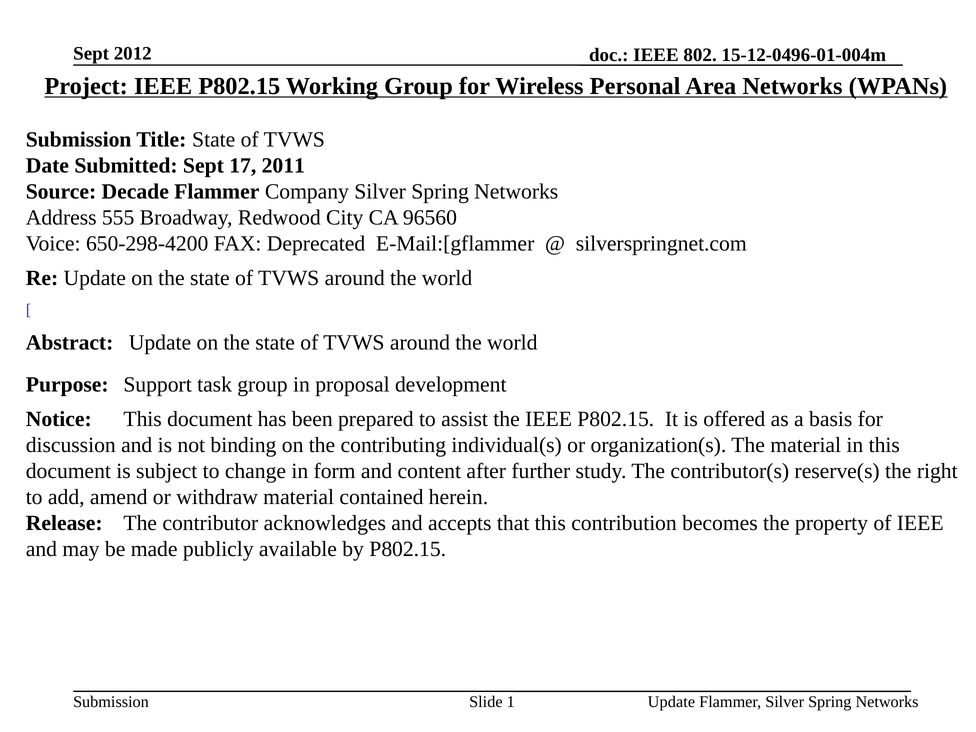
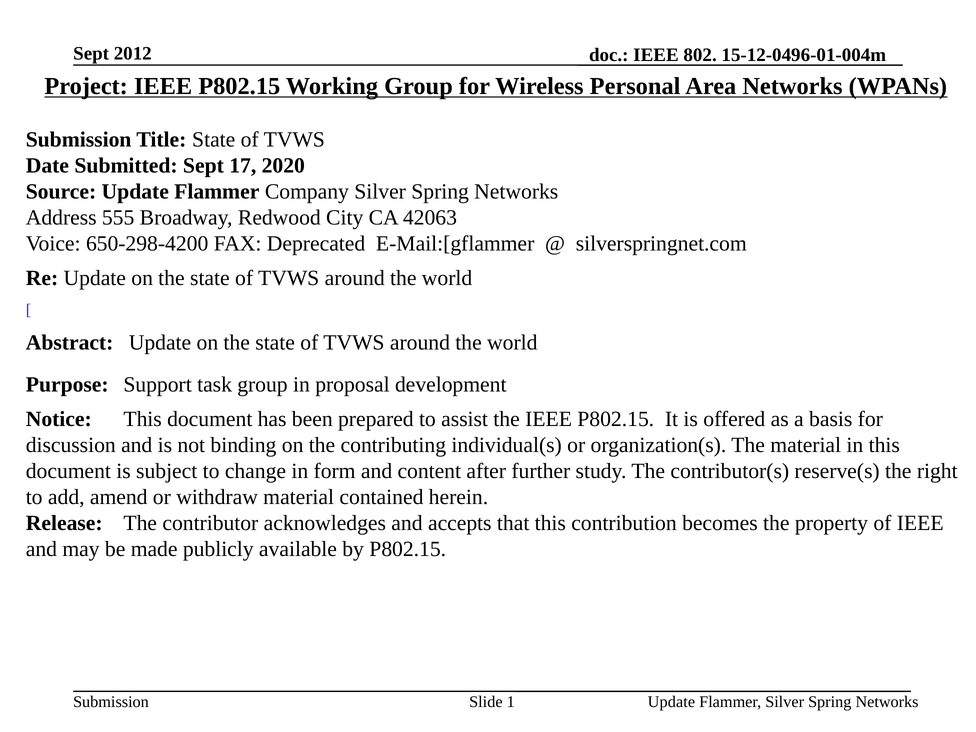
2011: 2011 -> 2020
Source Decade: Decade -> Update
96560: 96560 -> 42063
